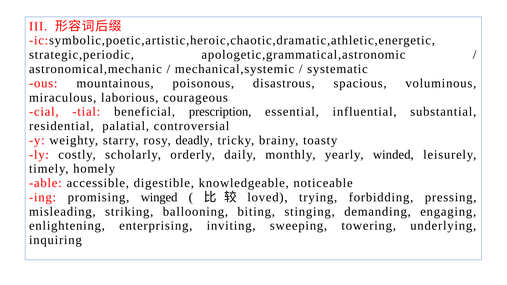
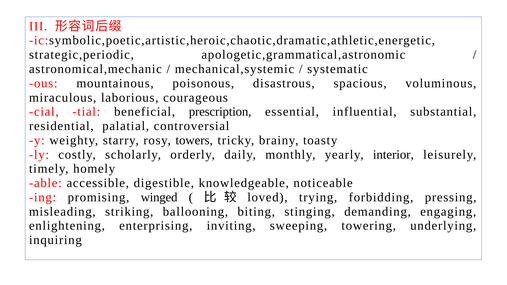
deadly: deadly -> towers
winded: winded -> interior
